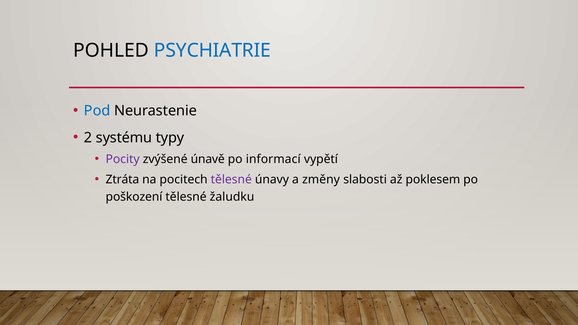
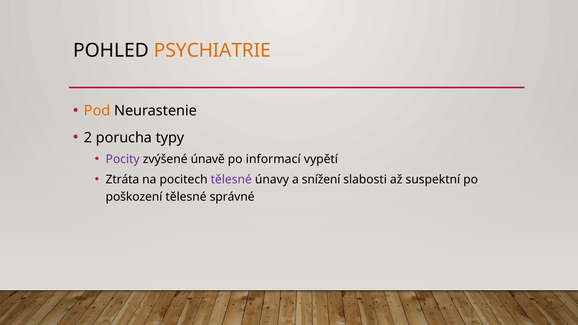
PSYCHIATRIE colour: blue -> orange
Pod colour: blue -> orange
systému: systému -> porucha
změny: změny -> snížení
poklesem: poklesem -> suspektní
žaludku: žaludku -> správné
